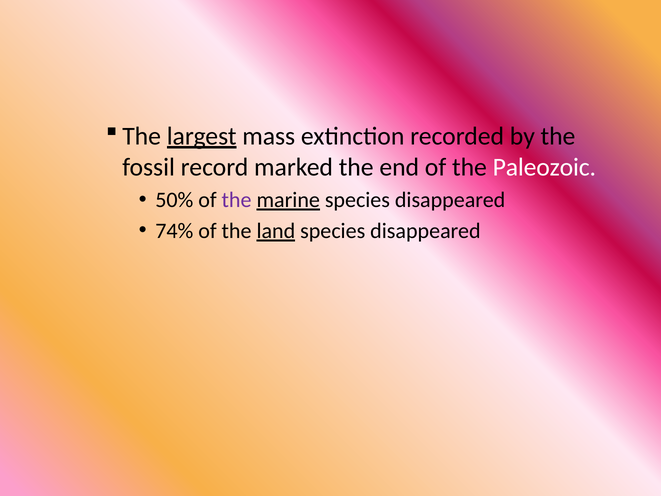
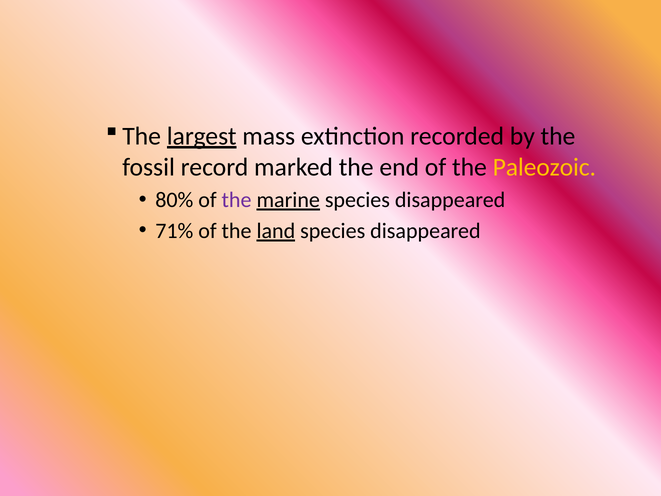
Paleozoic colour: white -> yellow
50%: 50% -> 80%
74%: 74% -> 71%
